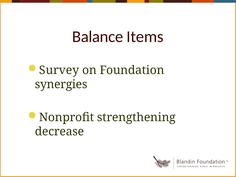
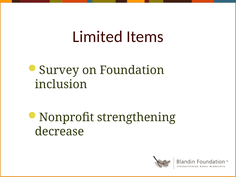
Balance: Balance -> Limited
synergies: synergies -> inclusion
